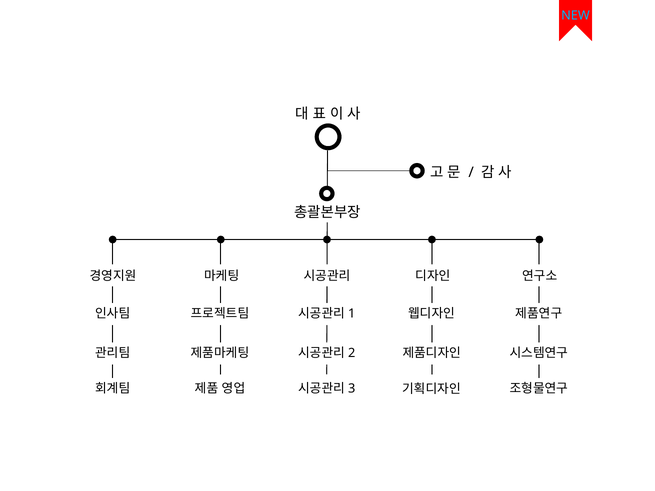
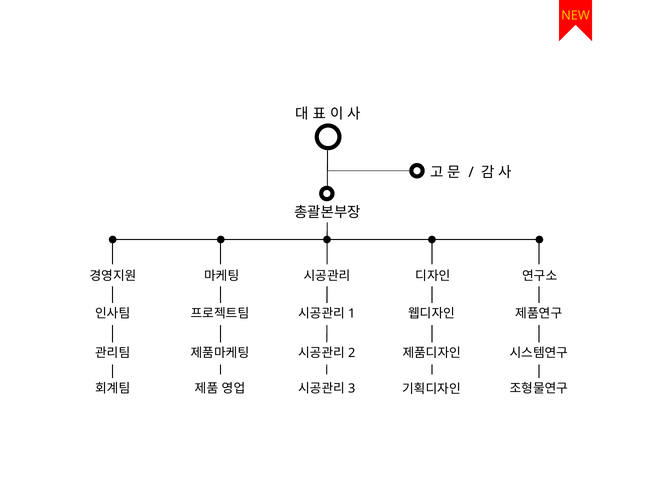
NEW colour: light blue -> yellow
